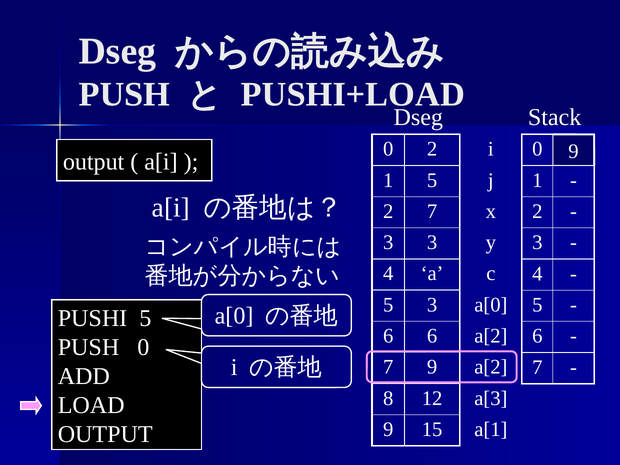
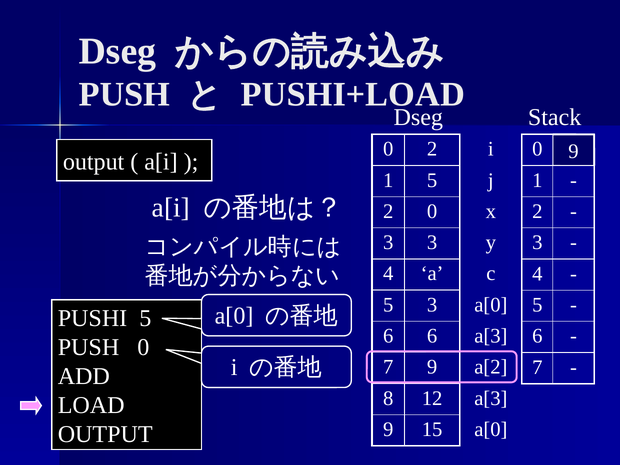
2 7: 7 -> 0
6 a[2: a[2 -> a[3
15 a[1: a[1 -> a[0
